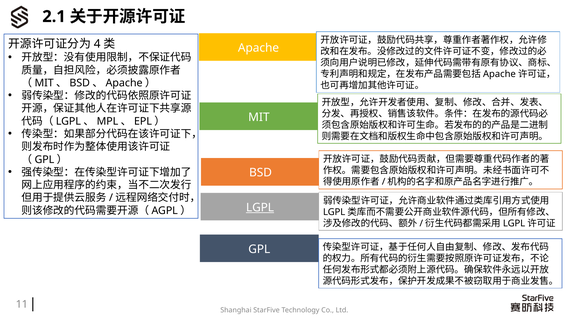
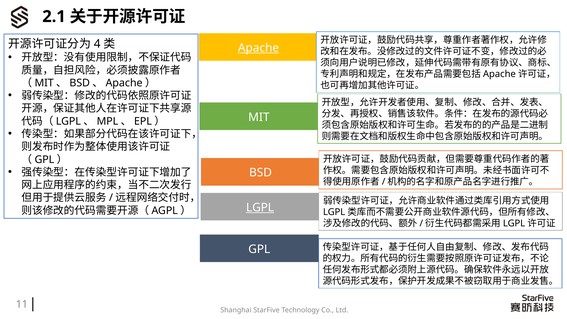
Apache underline: none -> present
